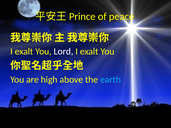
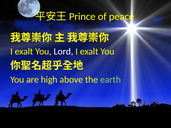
earth colour: light blue -> light green
